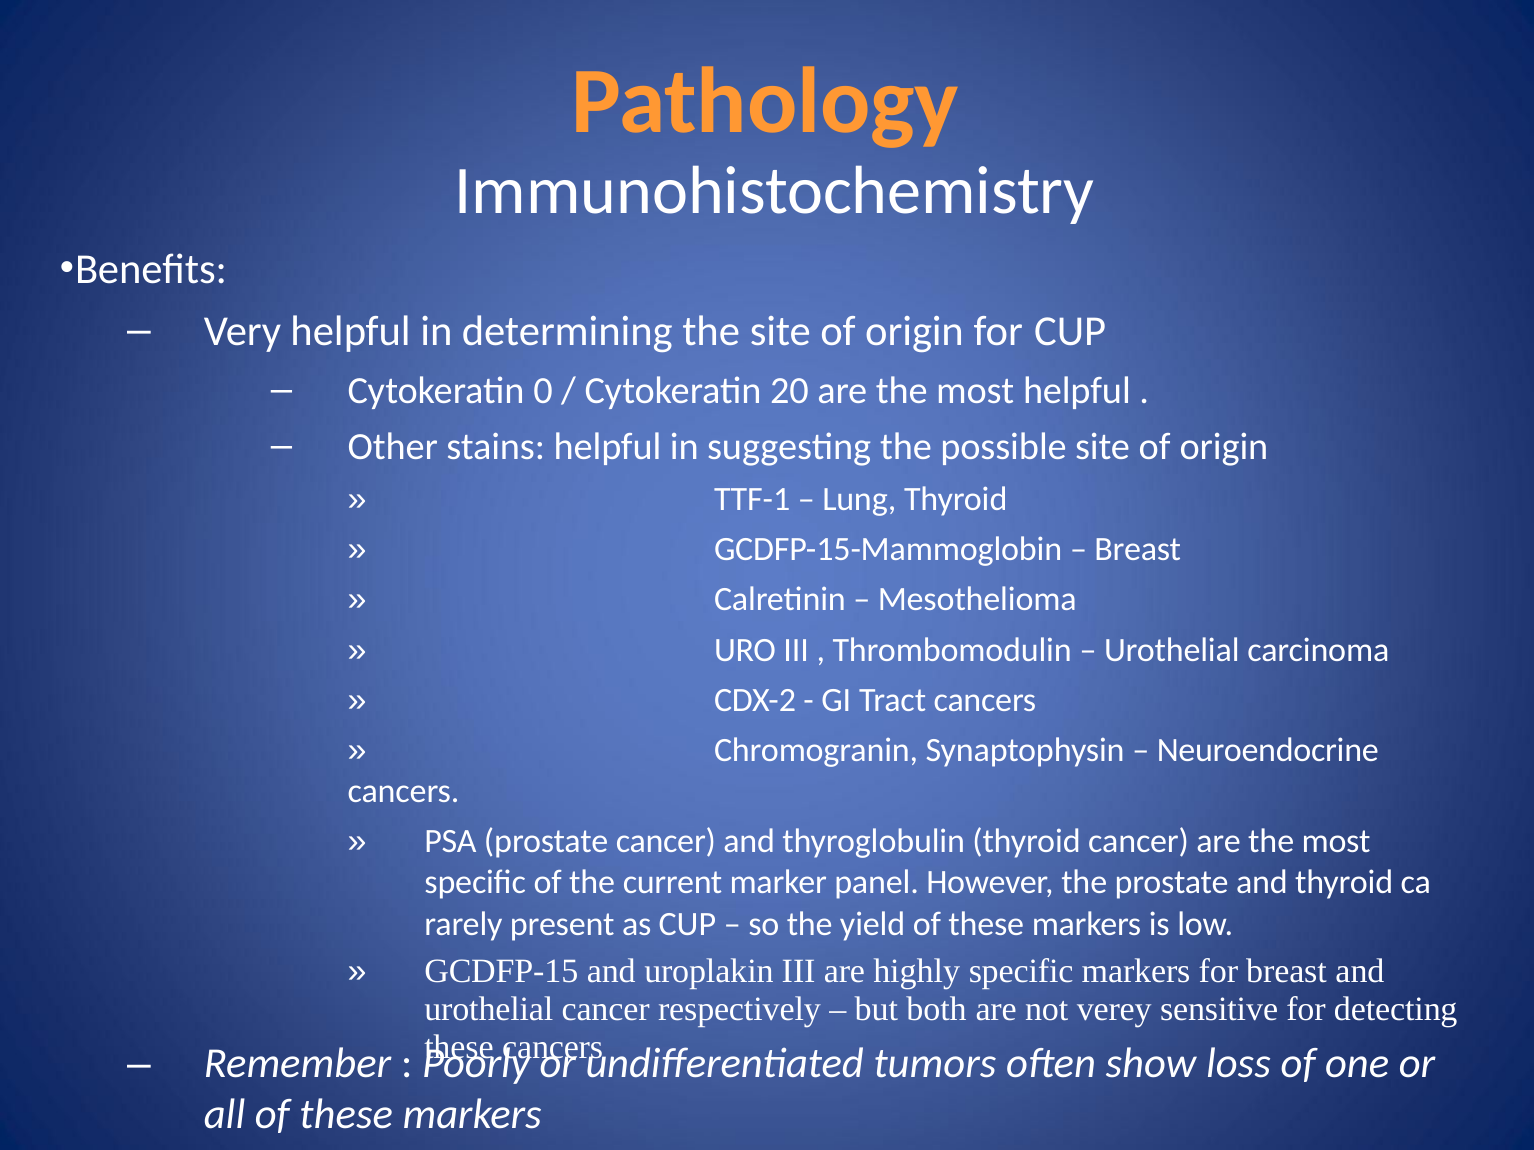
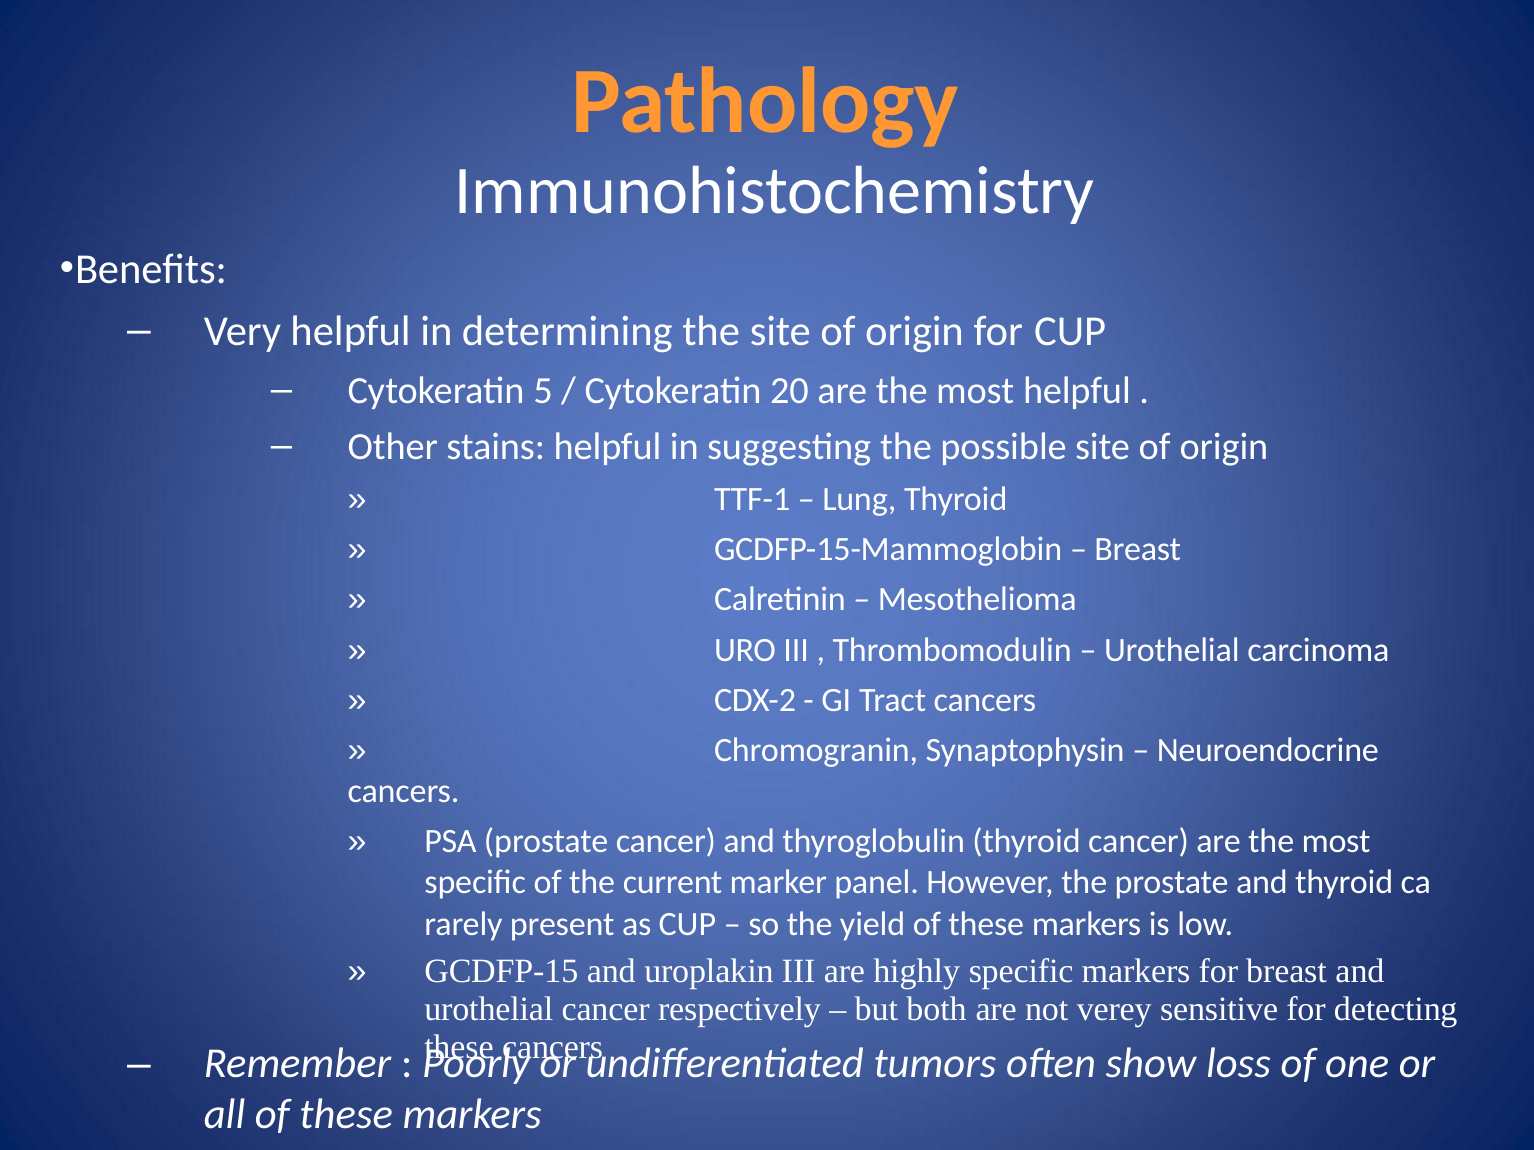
0: 0 -> 5
